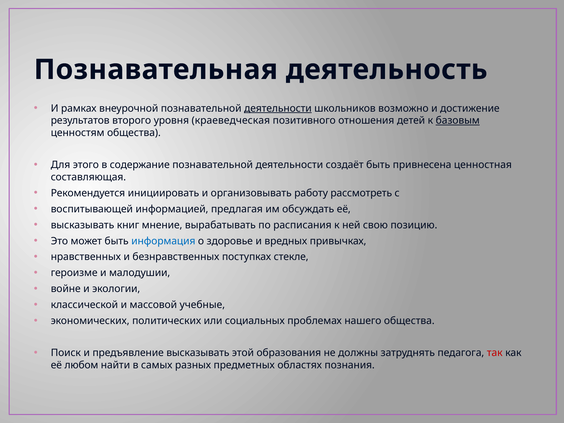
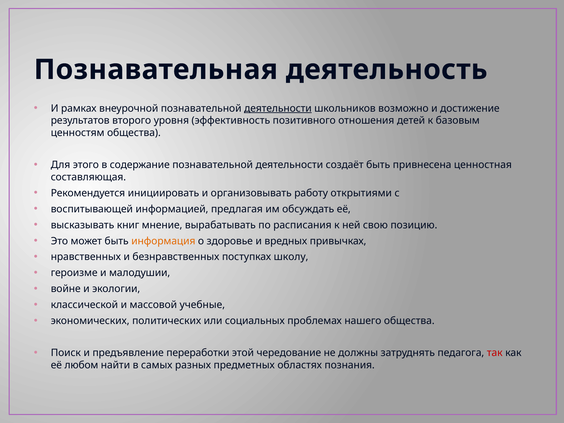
краеведческая: краеведческая -> эффективность
базовым underline: present -> none
рассмотреть: рассмотреть -> открытиями
информация colour: blue -> orange
стекле: стекле -> школу
предъявление высказывать: высказывать -> переработки
образования: образования -> чередование
